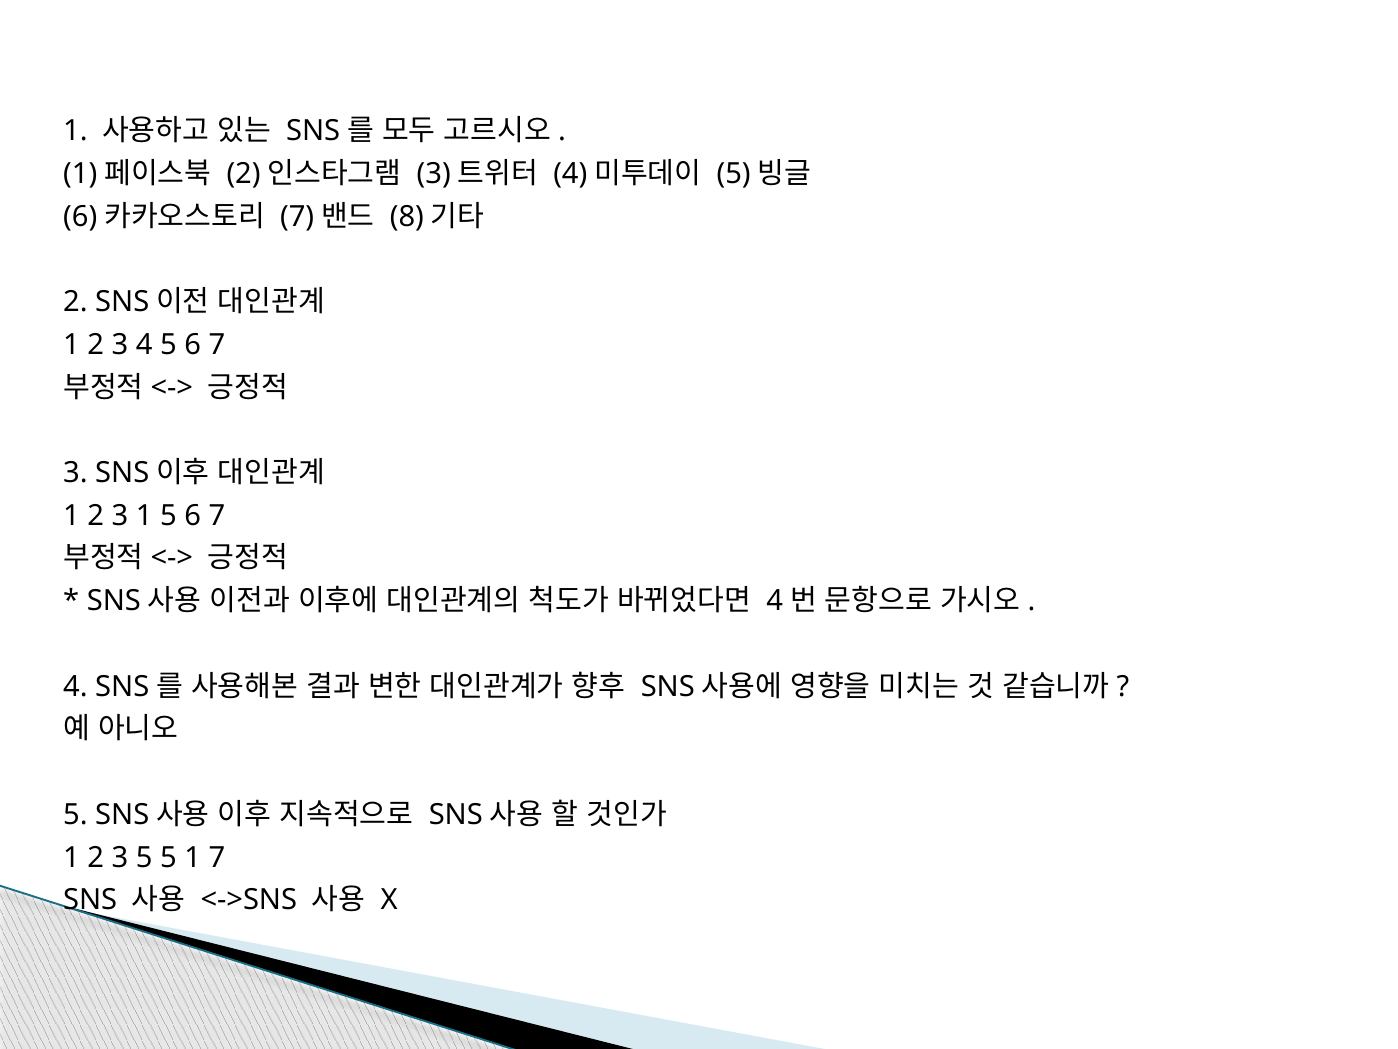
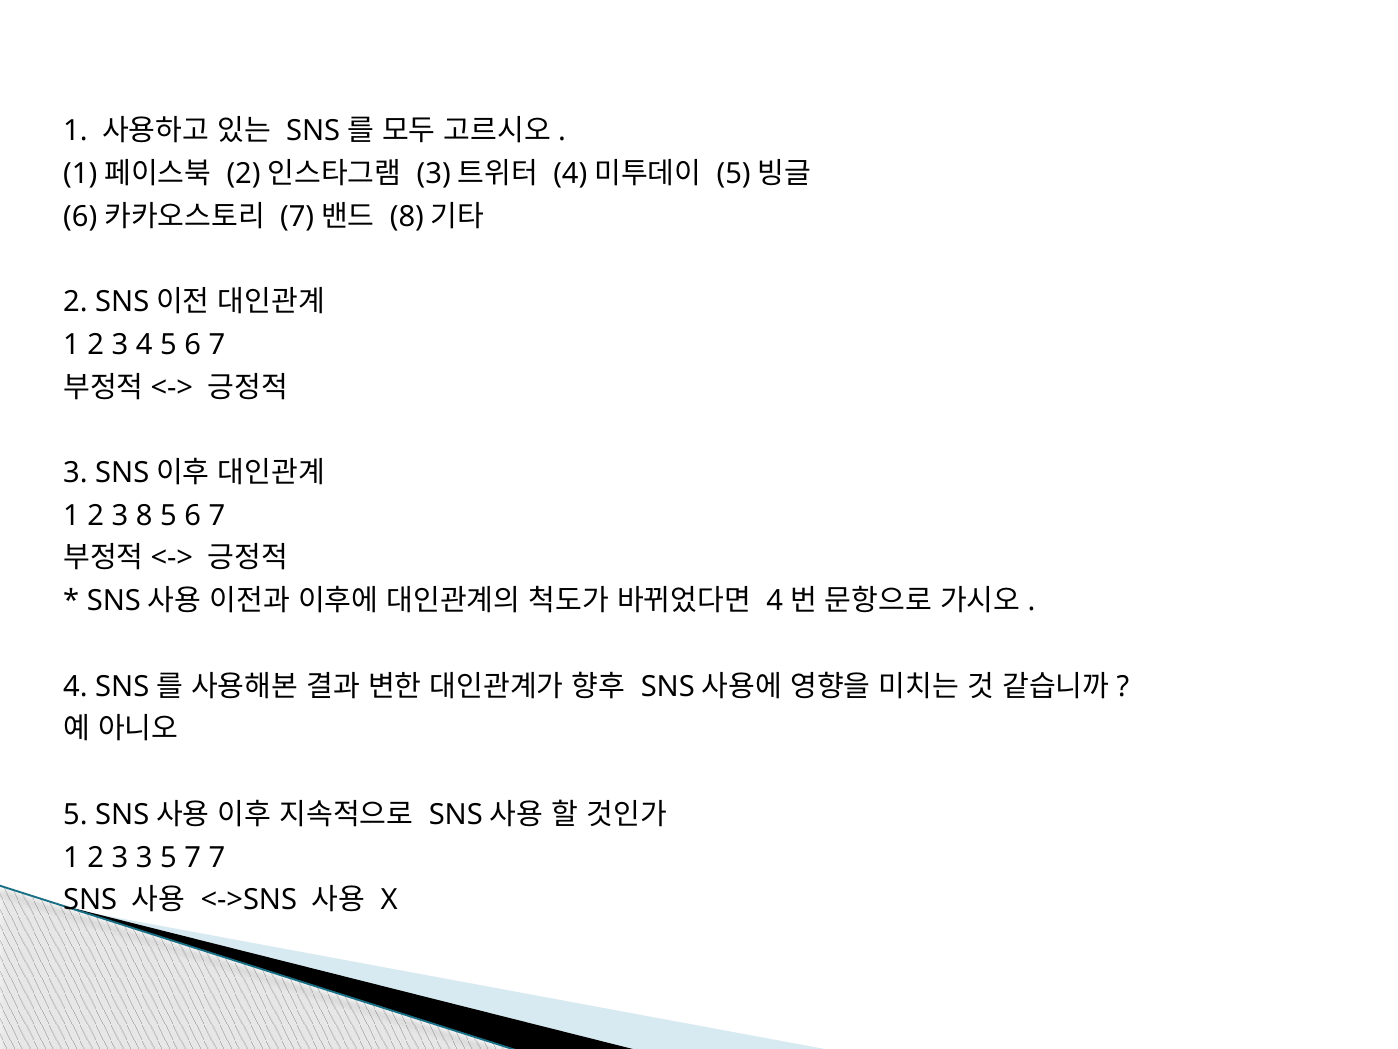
3 1: 1 -> 8
3 5: 5 -> 3
5 1: 1 -> 7
